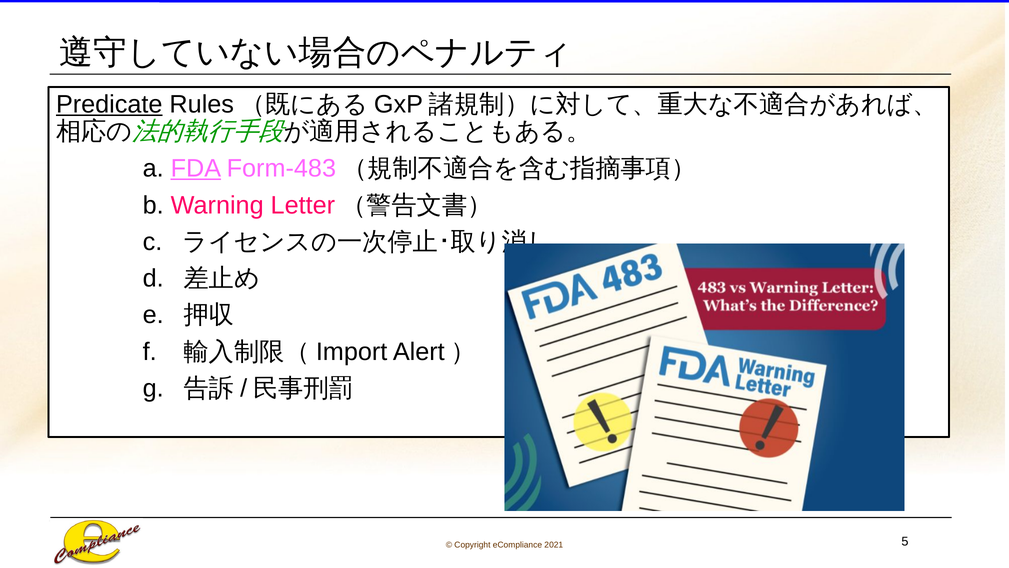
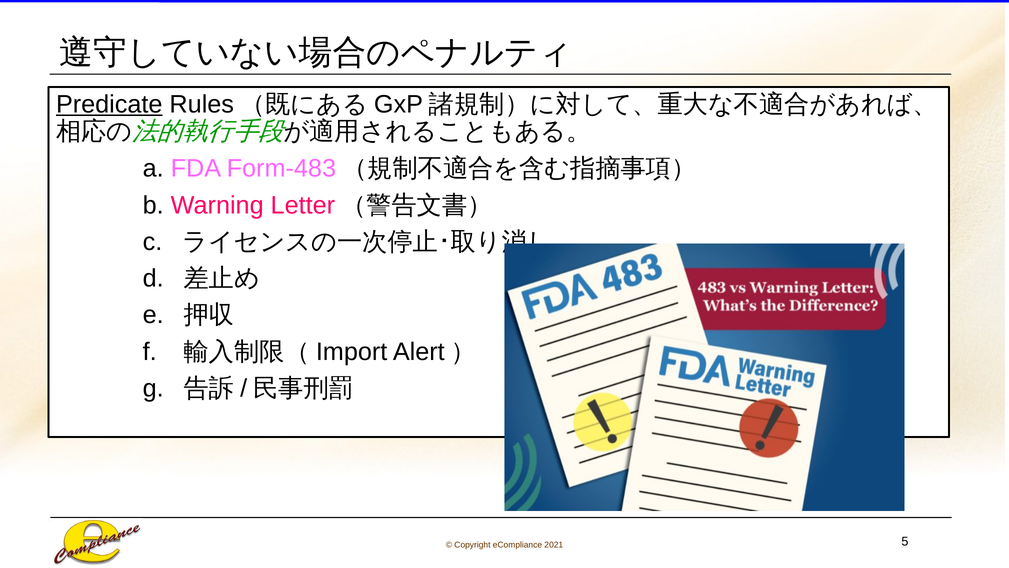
FDA underline: present -> none
